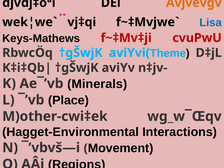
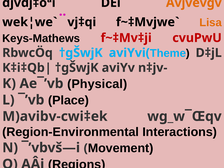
Lisa colour: blue -> orange
Minerals: Minerals -> Physical
M)other-cwi‡ek: M)other-cwi‡ek -> M)avibv-cwi‡ek
Hagget-Environmental: Hagget-Environmental -> Region-Environmental
